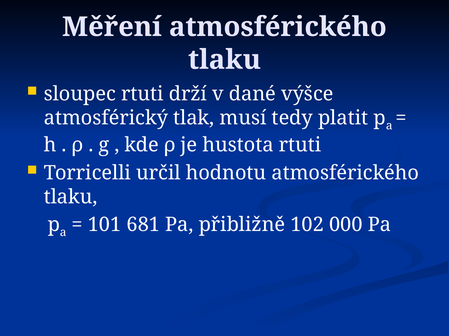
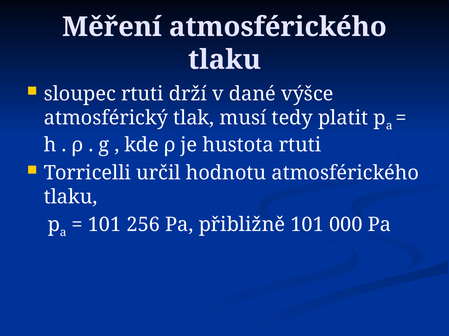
681: 681 -> 256
přibližně 102: 102 -> 101
